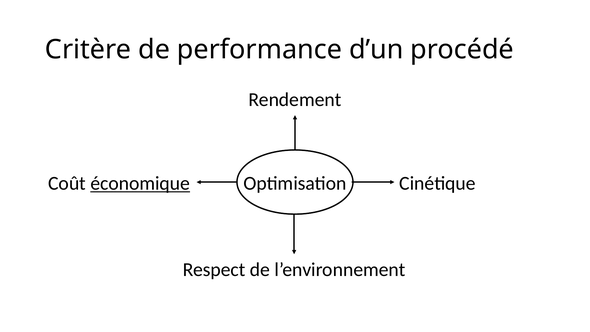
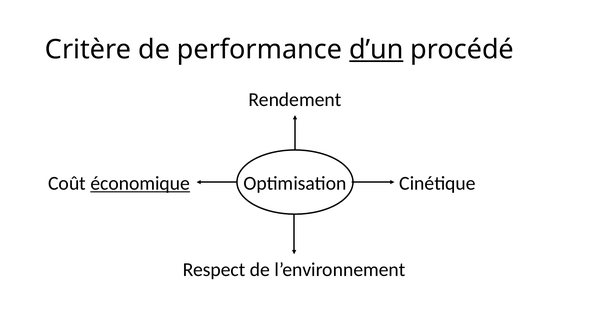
d’un underline: none -> present
